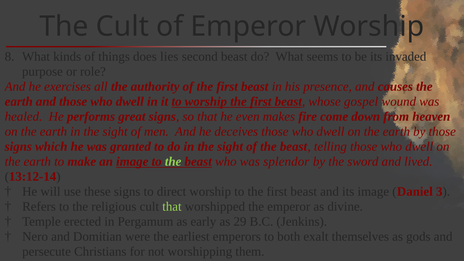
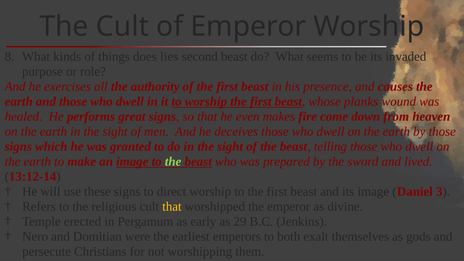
gospel: gospel -> planks
splendor: splendor -> prepared
that at (172, 207) colour: light green -> yellow
